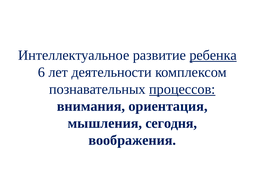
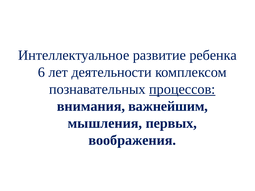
ребенка underline: present -> none
ориентация: ориентация -> важнейшим
сегодня: сегодня -> первых
